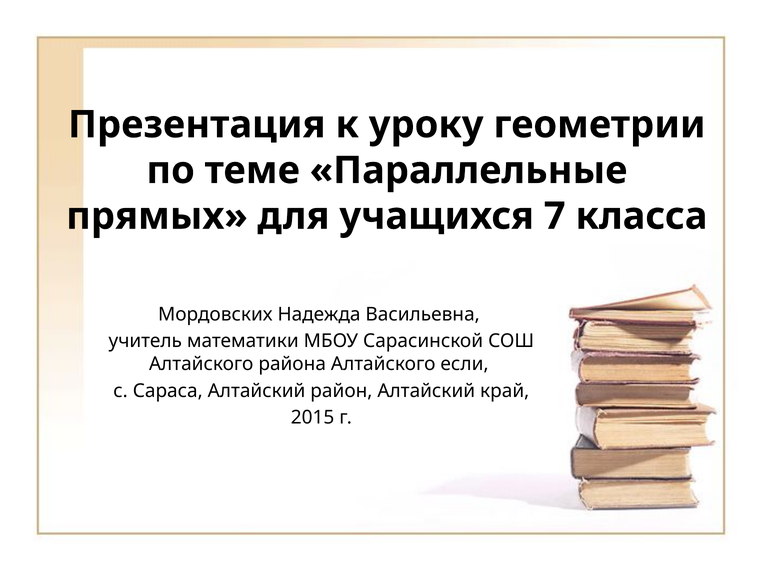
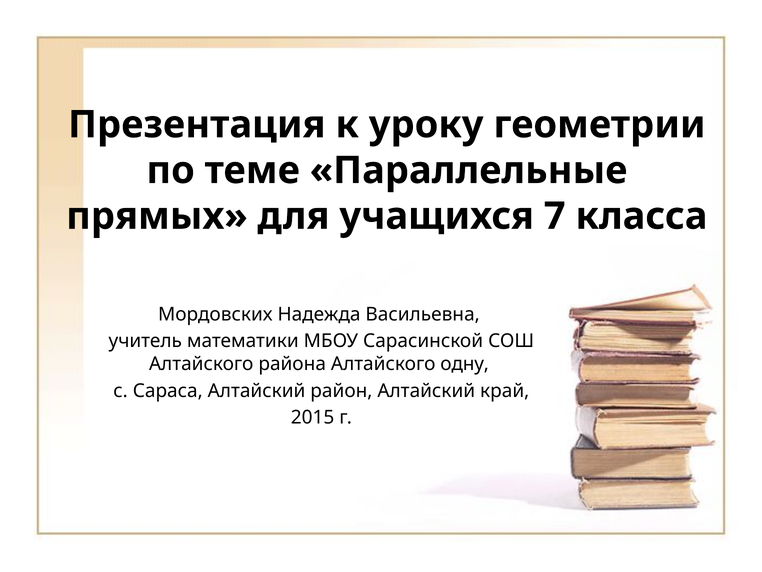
если: если -> одну
